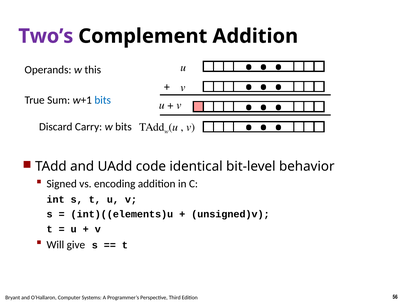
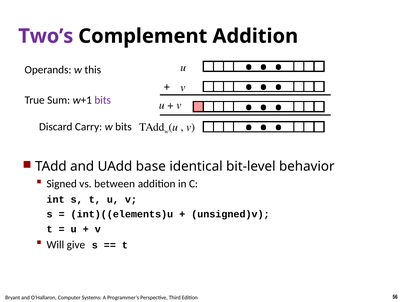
bits at (103, 100) colour: blue -> purple
code: code -> base
encoding: encoding -> between
